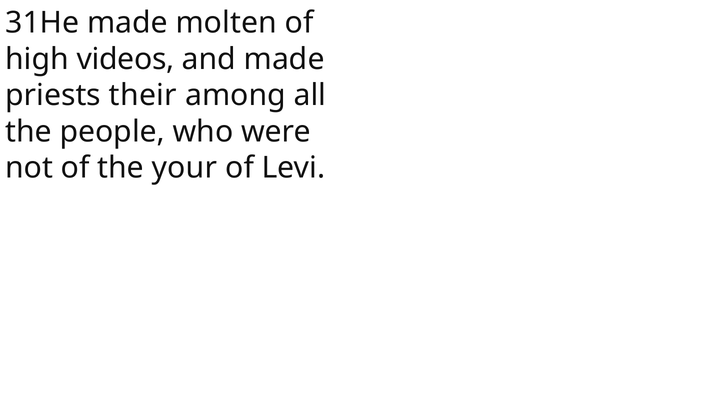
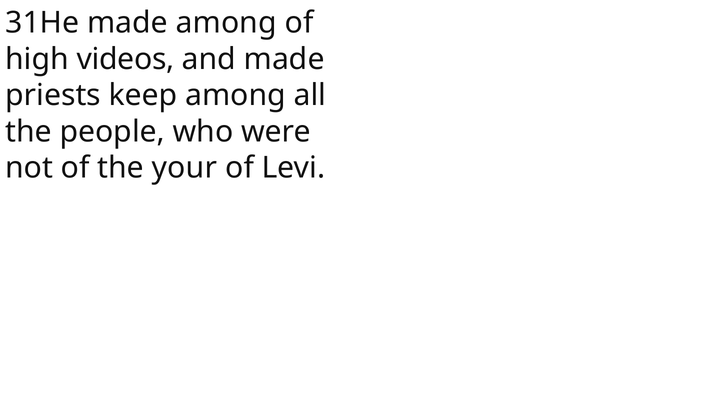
made molten: molten -> among
their: their -> keep
